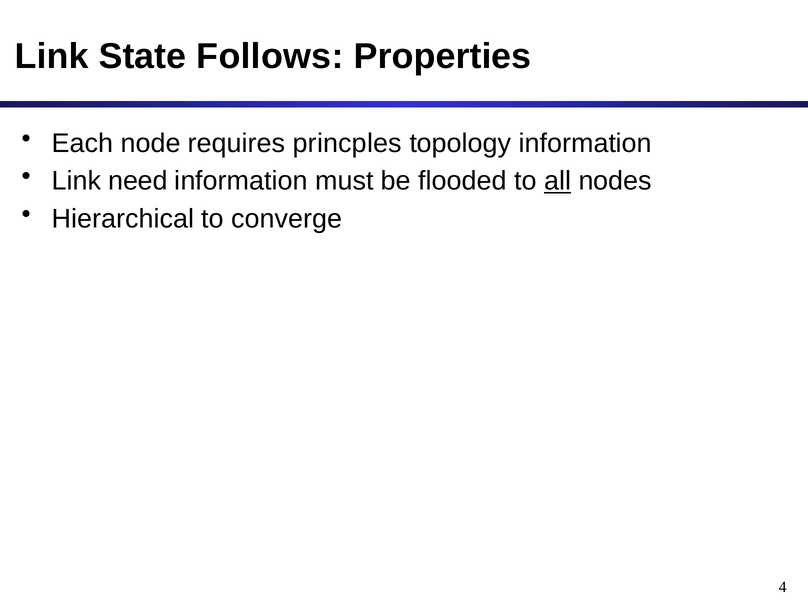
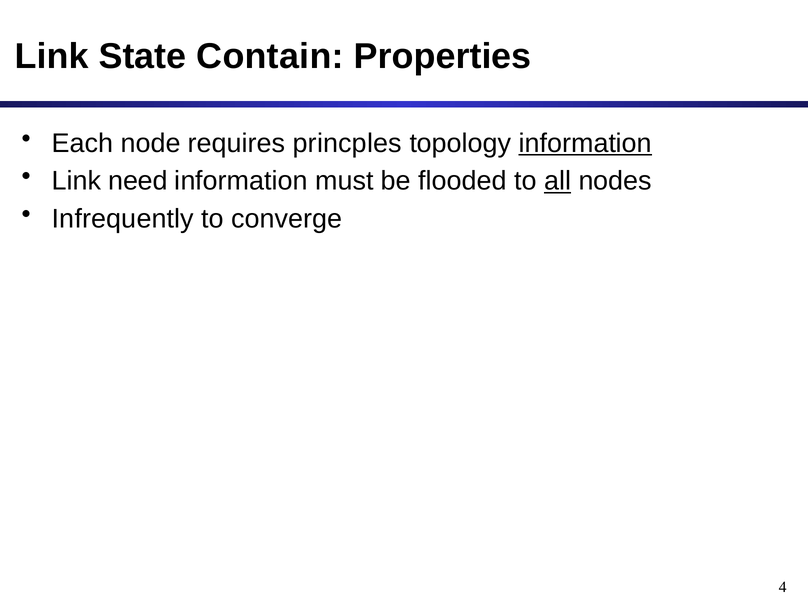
Follows: Follows -> Contain
information at (585, 143) underline: none -> present
Hierarchical: Hierarchical -> Infrequently
